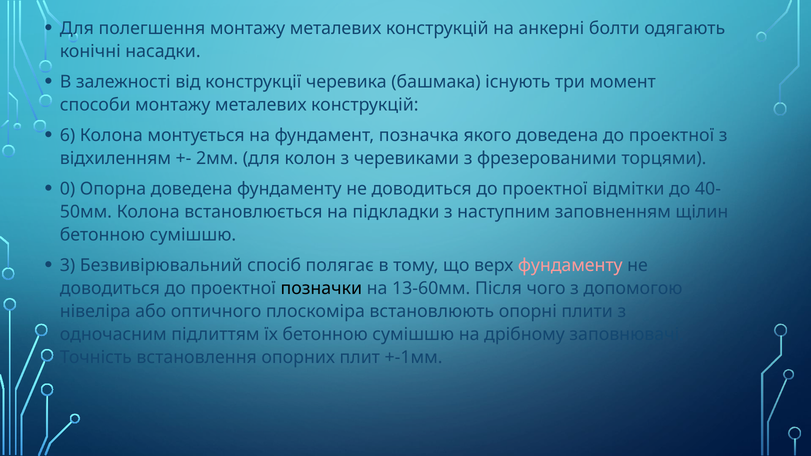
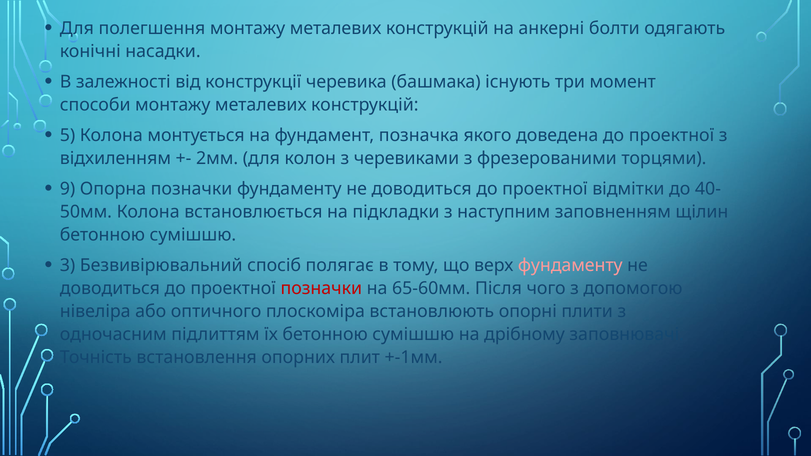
6: 6 -> 5
0: 0 -> 9
Опорна доведена: доведена -> позначки
позначки at (321, 289) colour: black -> red
13-60мм: 13-60мм -> 65-60мм
